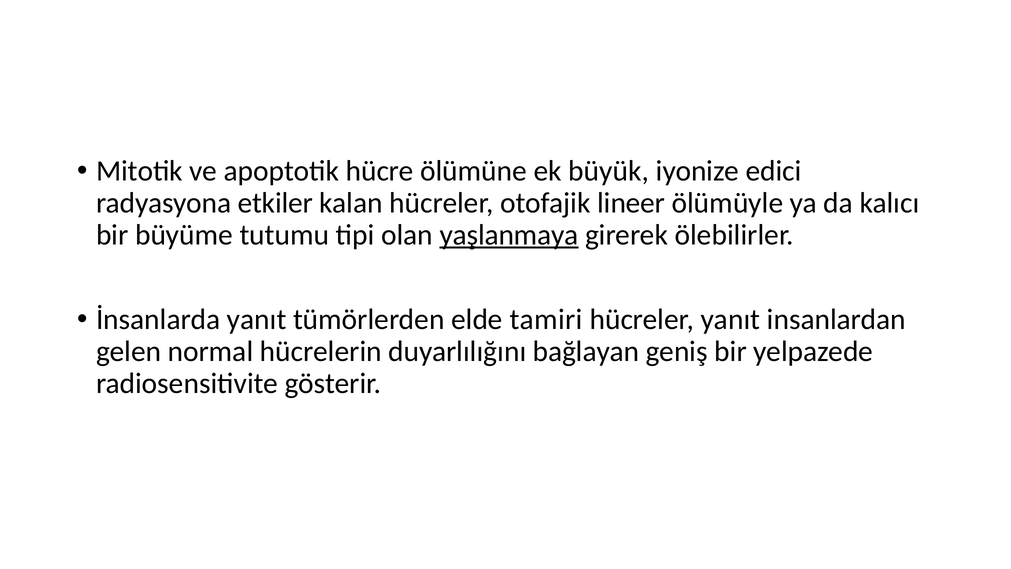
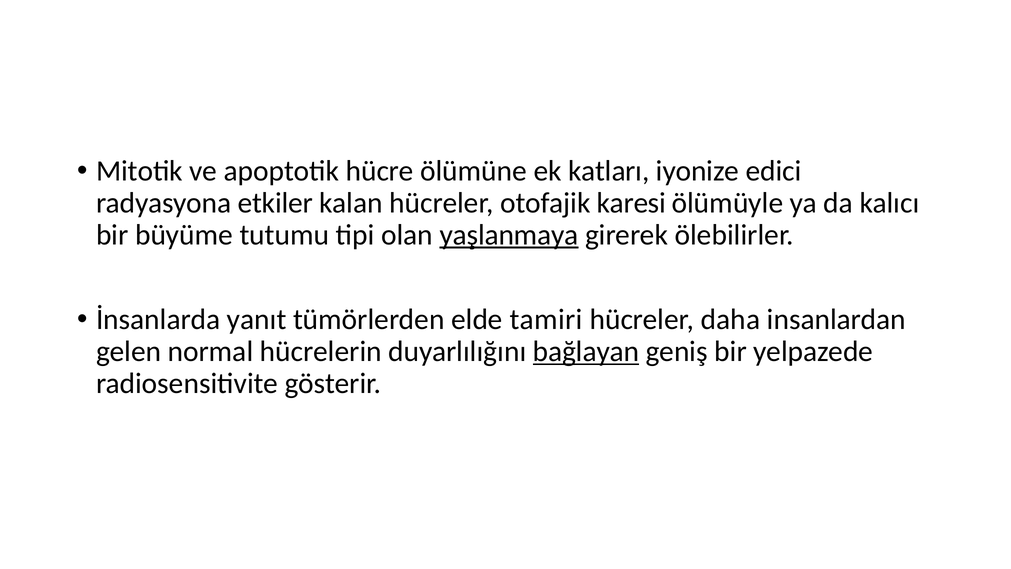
büyük: büyük -> katları
lineer: lineer -> karesi
hücreler yanıt: yanıt -> daha
bağlayan underline: none -> present
